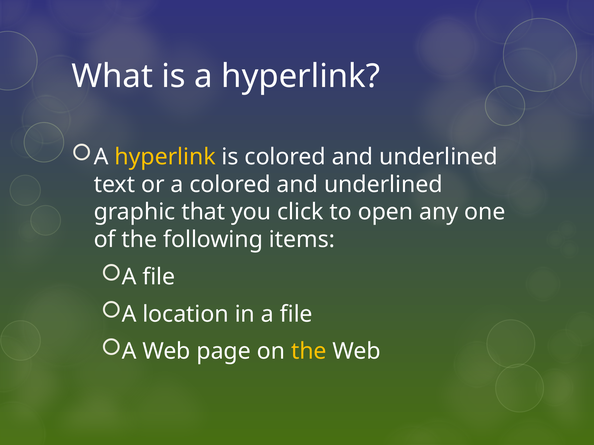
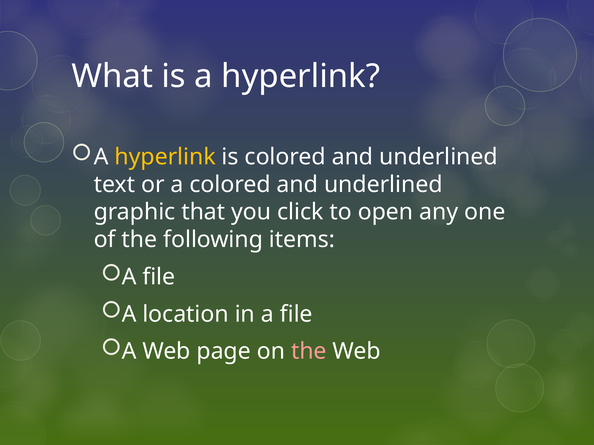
the at (309, 352) colour: yellow -> pink
